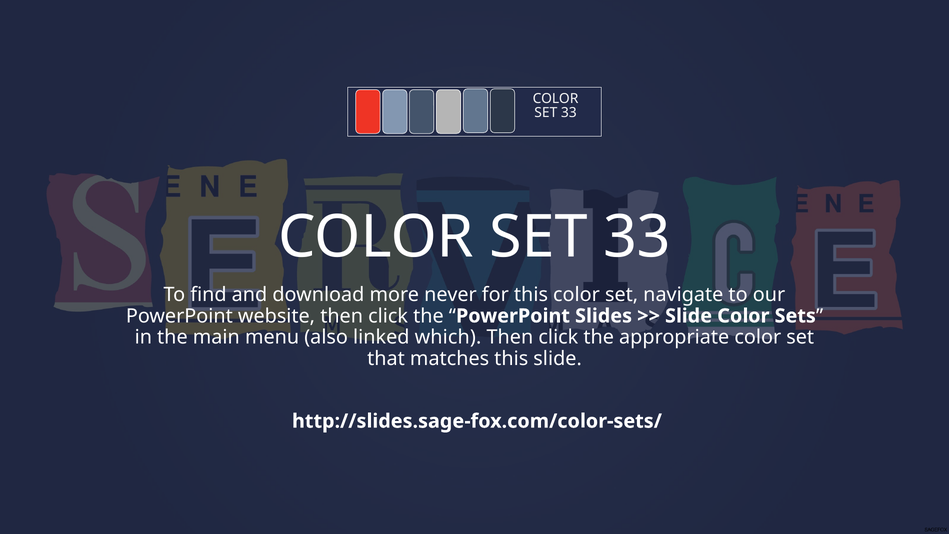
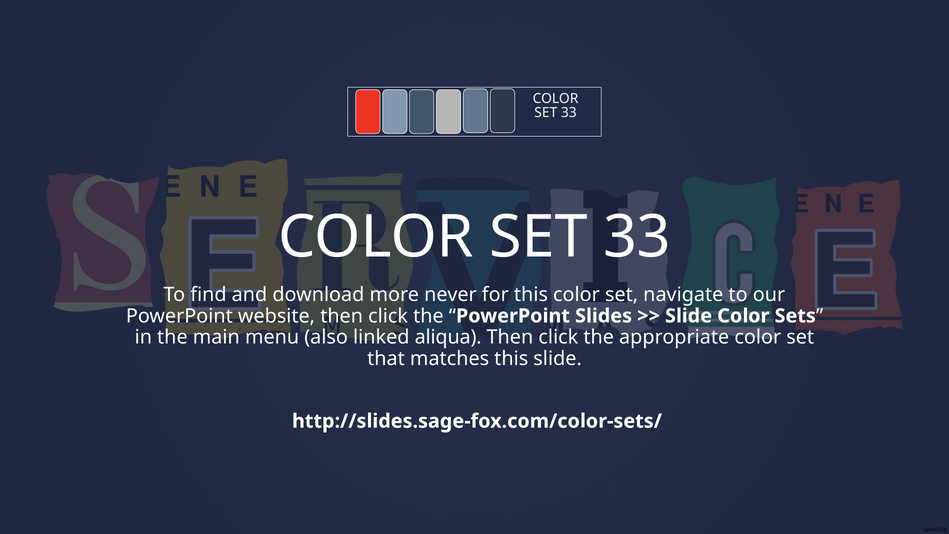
which: which -> aliqua
